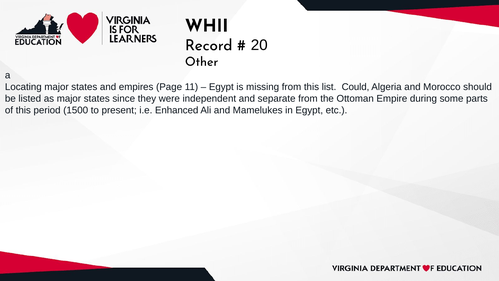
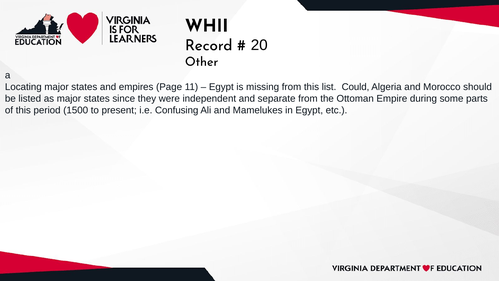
Enhanced: Enhanced -> Confusing
